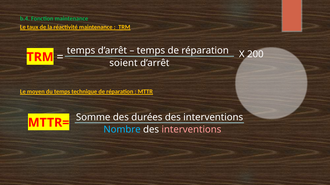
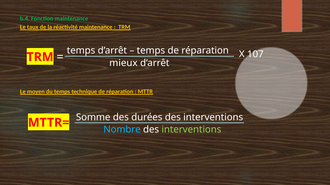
200: 200 -> 107
soient: soient -> mieux
interventions at (191, 130) colour: pink -> light green
